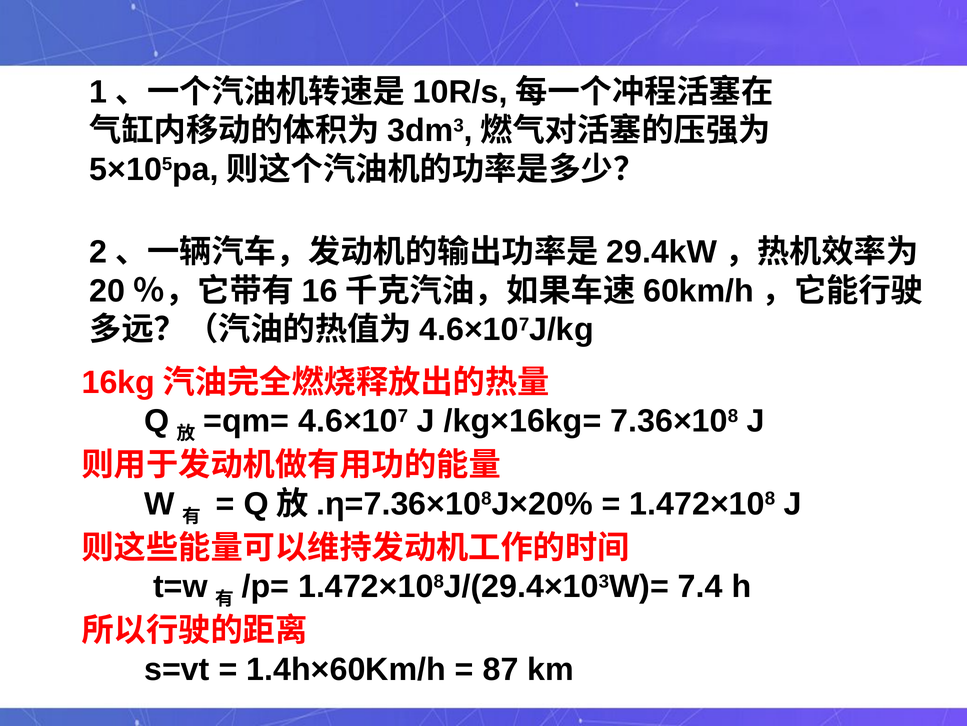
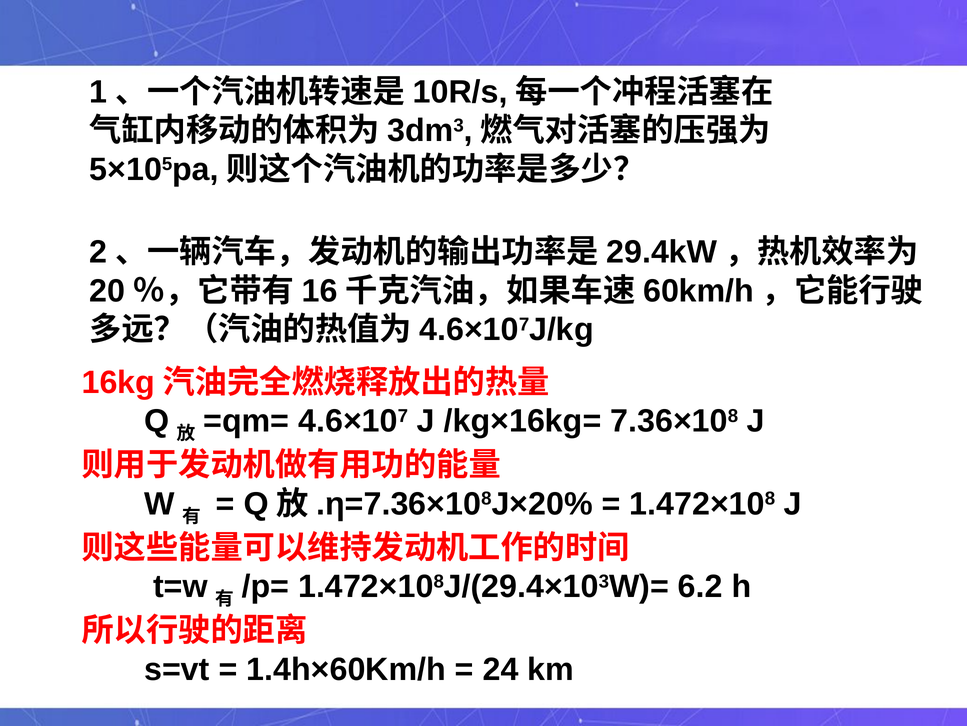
7.4: 7.4 -> 6.2
87: 87 -> 24
